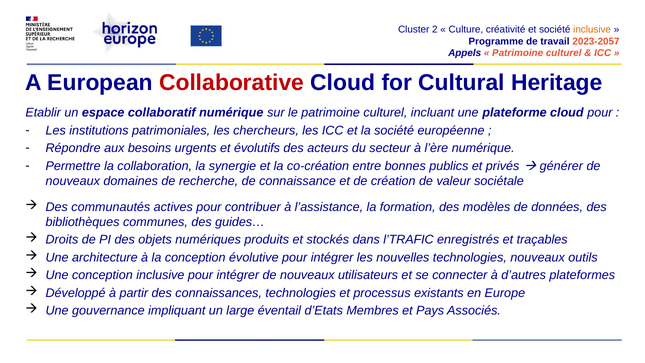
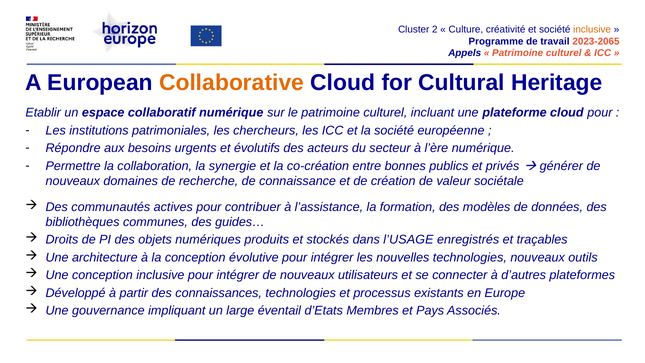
2023-2057: 2023-2057 -> 2023-2065
Collaborative colour: red -> orange
l’TRAFIC: l’TRAFIC -> l’USAGE
